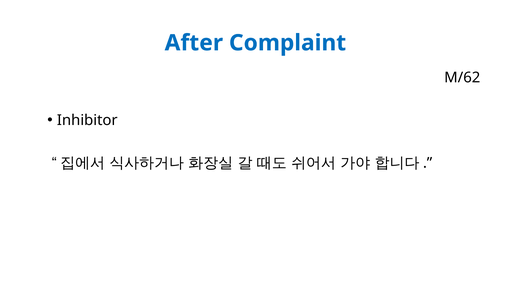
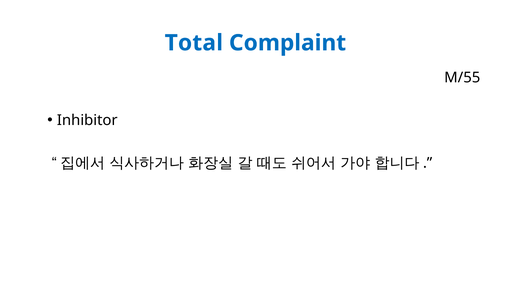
After: After -> Total
M/62: M/62 -> M/55
